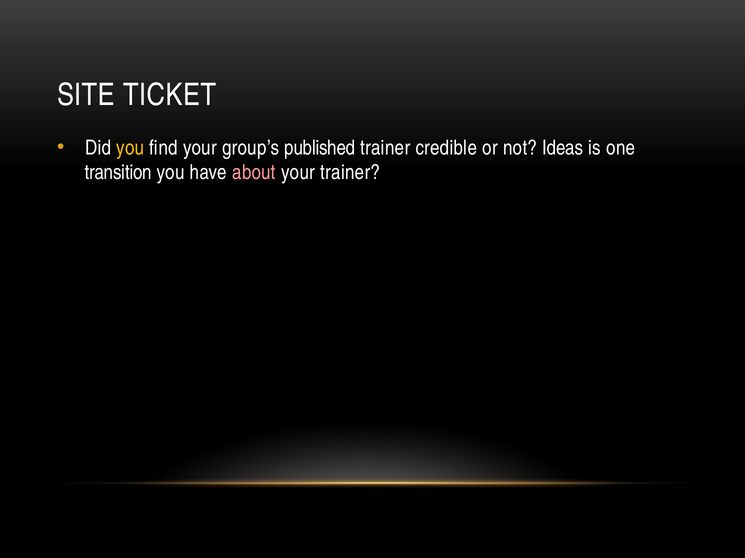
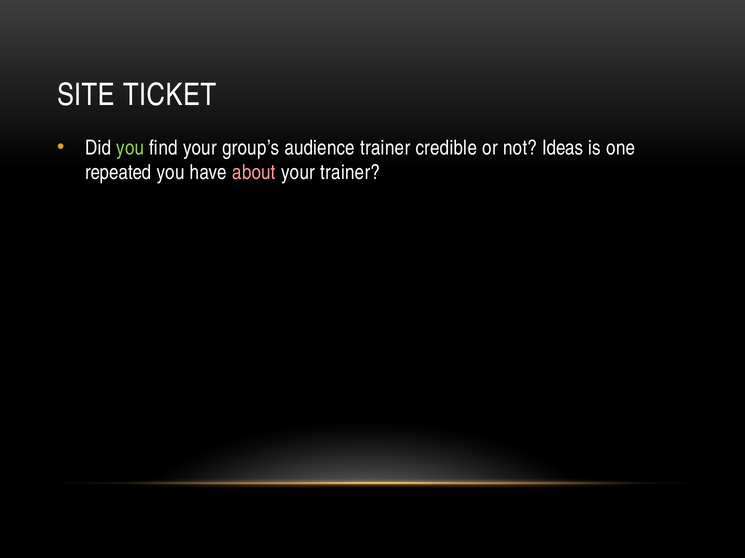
you at (130, 148) colour: yellow -> light green
published: published -> audience
transition: transition -> repeated
